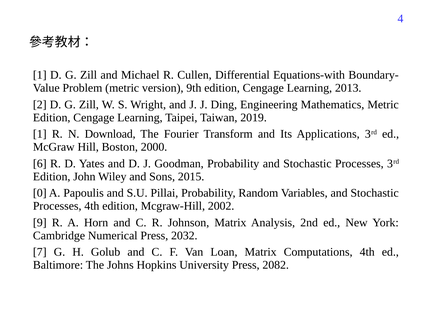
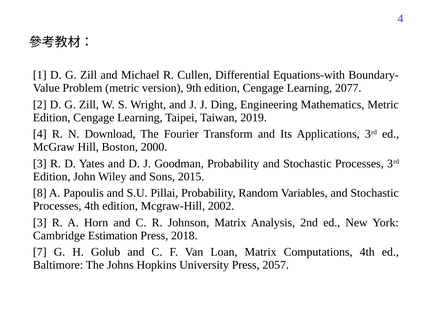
2013: 2013 -> 2077
1 at (40, 134): 1 -> 4
6 at (40, 164): 6 -> 3
0: 0 -> 8
9 at (40, 223): 9 -> 3
Numerical: Numerical -> Estimation
2032: 2032 -> 2018
2082: 2082 -> 2057
